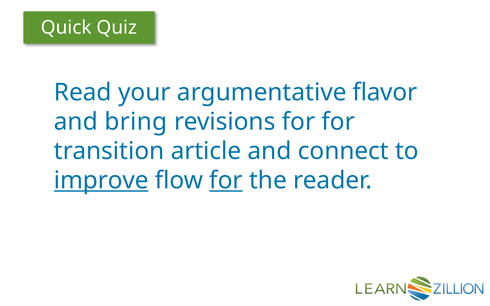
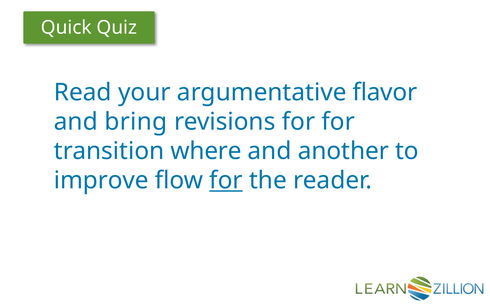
article: article -> where
connect: connect -> another
improve underline: present -> none
